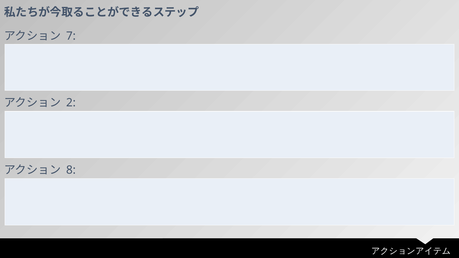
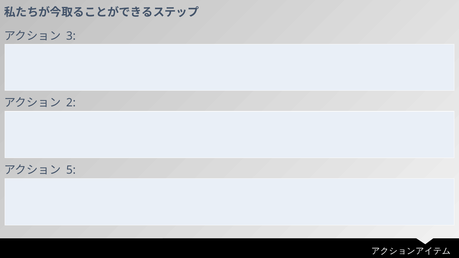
7: 7 -> 3
8: 8 -> 5
